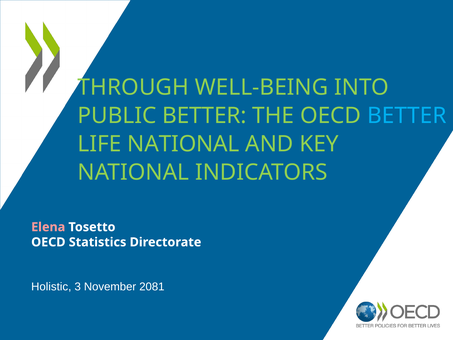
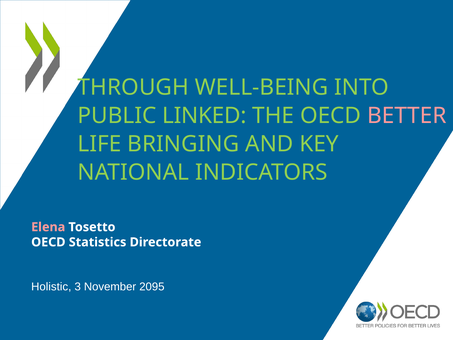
PUBLIC BETTER: BETTER -> LINKED
BETTER at (407, 115) colour: light blue -> pink
LIFE NATIONAL: NATIONAL -> BRINGING
2081: 2081 -> 2095
